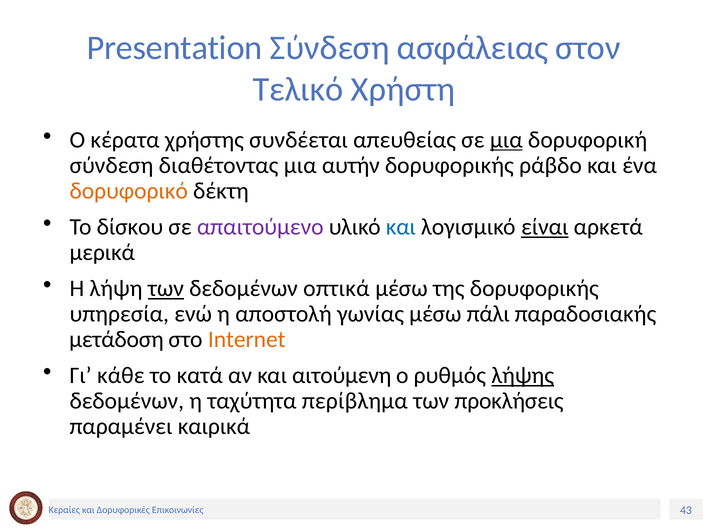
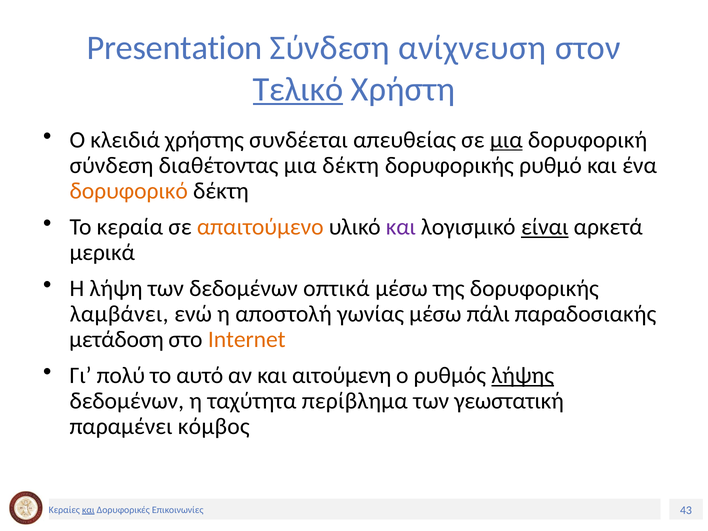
ασφάλειας: ασφάλειας -> ανίχνευση
Τελικό underline: none -> present
κέρατα: κέρατα -> κλειδιά
μια αυτήν: αυτήν -> δέκτη
ράβδο: ράβδο -> ρυθμό
δίσκου: δίσκου -> κεραία
απαιτούμενο colour: purple -> orange
και at (401, 227) colour: blue -> purple
των at (166, 288) underline: present -> none
υπηρεσία: υπηρεσία -> λαμβάνει
κάθε: κάθε -> πολύ
κατά: κατά -> αυτό
προκλήσεις: προκλήσεις -> γεωστατική
καιρικά: καιρικά -> κόμβος
και at (88, 510) underline: none -> present
